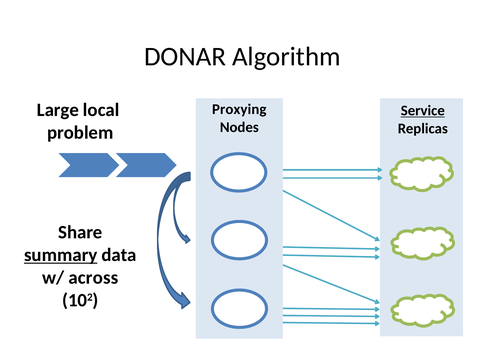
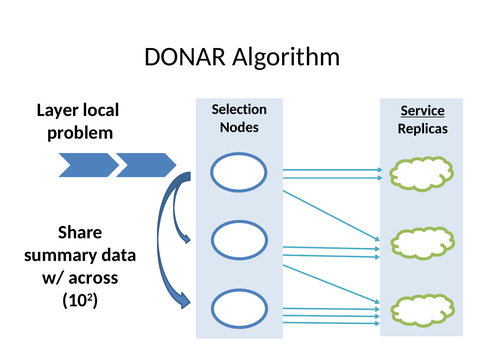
Large: Large -> Layer
Proxying: Proxying -> Selection
summary underline: present -> none
